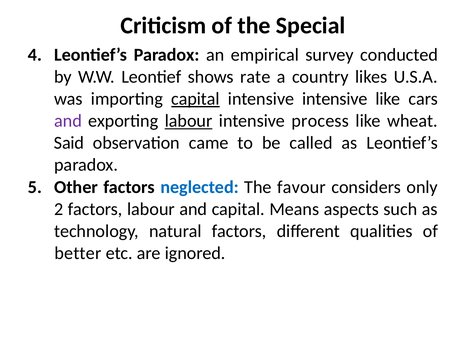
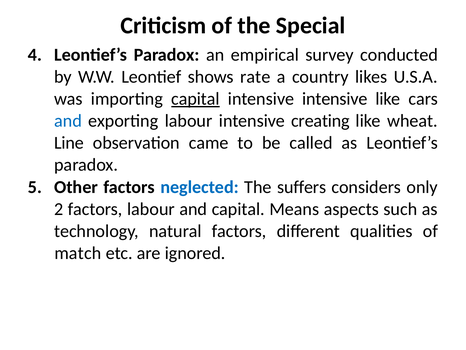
and at (68, 121) colour: purple -> blue
labour at (189, 121) underline: present -> none
process: process -> creating
Said: Said -> Line
favour: favour -> suffers
better: better -> match
